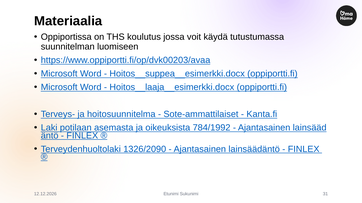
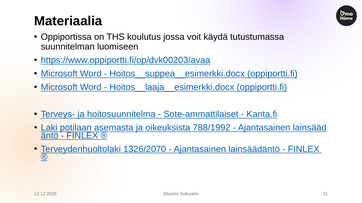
784/1992: 784/1992 -> 788/1992
1326/2090: 1326/2090 -> 1326/2070
